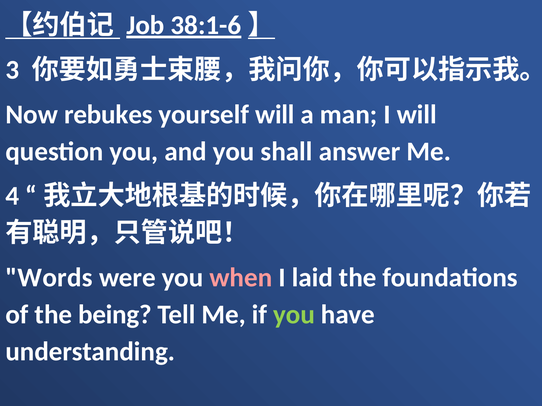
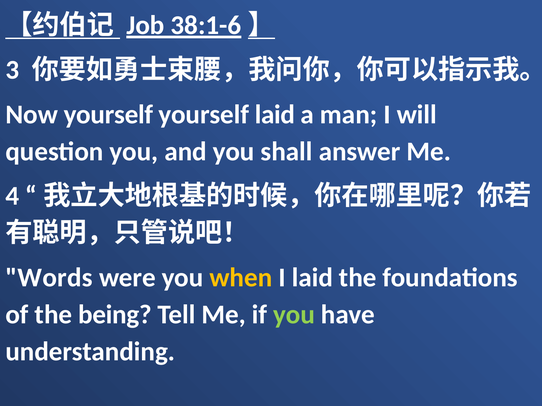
Now rebukes: rebukes -> yourself
yourself will: will -> laid
when colour: pink -> yellow
